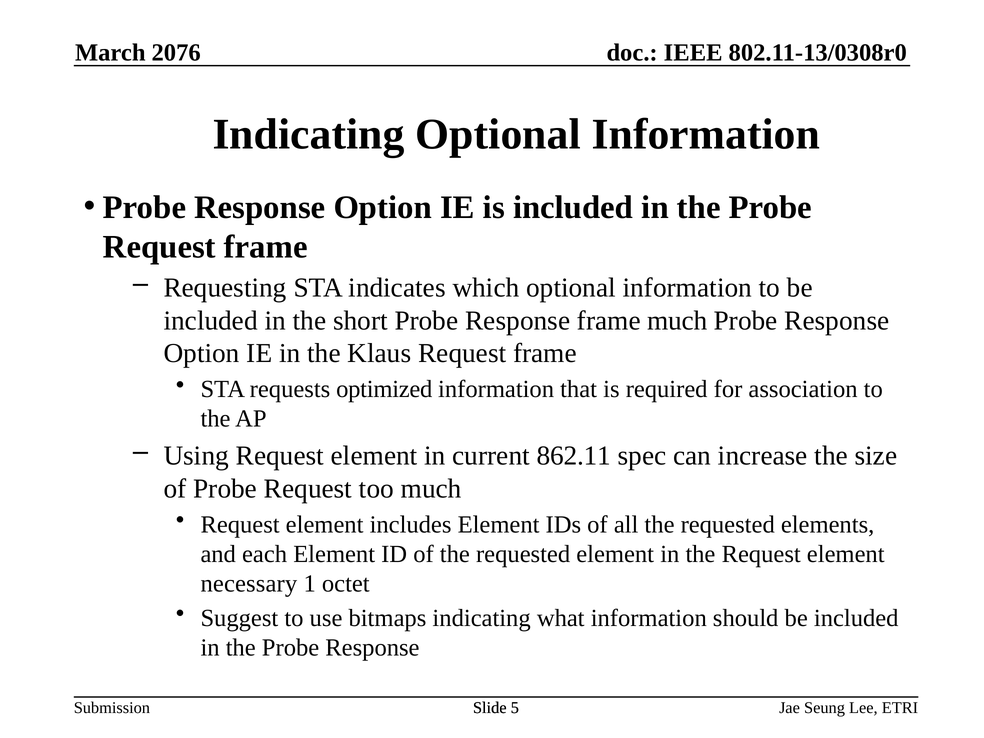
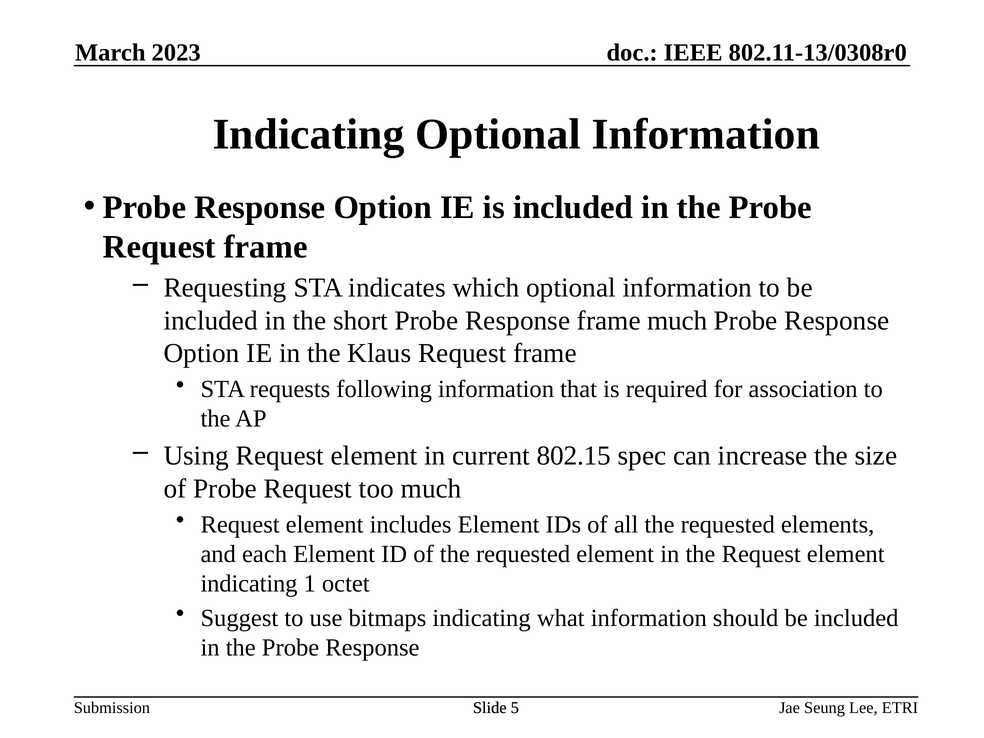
2076: 2076 -> 2023
optimized: optimized -> following
862.11: 862.11 -> 802.15
necessary at (249, 583): necessary -> indicating
